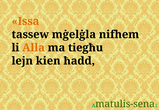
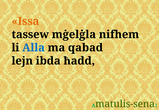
Alla colour: orange -> blue
tiegħu: tiegħu -> qabad
kien: kien -> ibda
